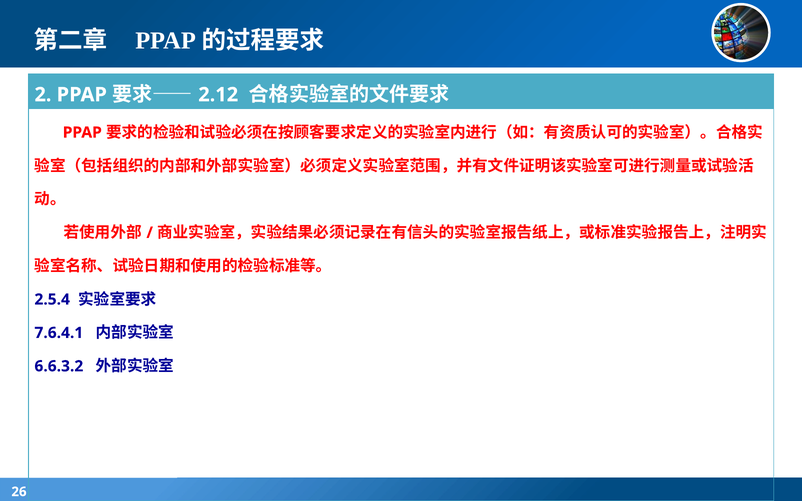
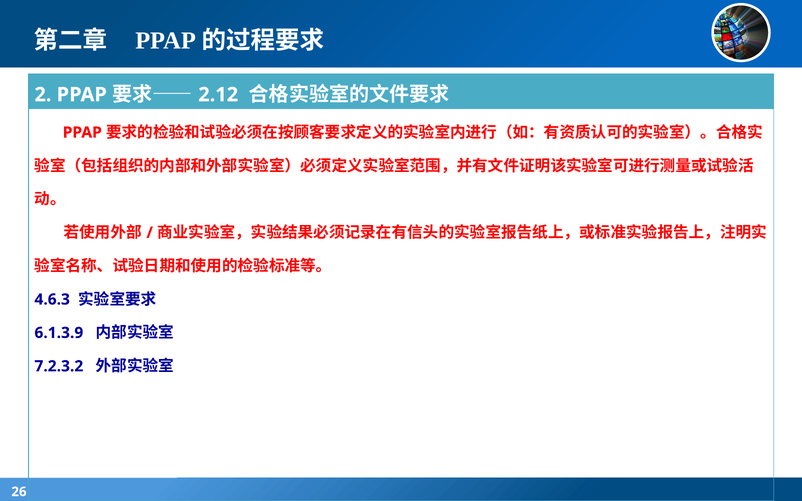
2.5.4: 2.5.4 -> 4.6.3
7.6.4.1: 7.6.4.1 -> 6.1.3.9
6.6.3.2: 6.6.3.2 -> 7.2.3.2
